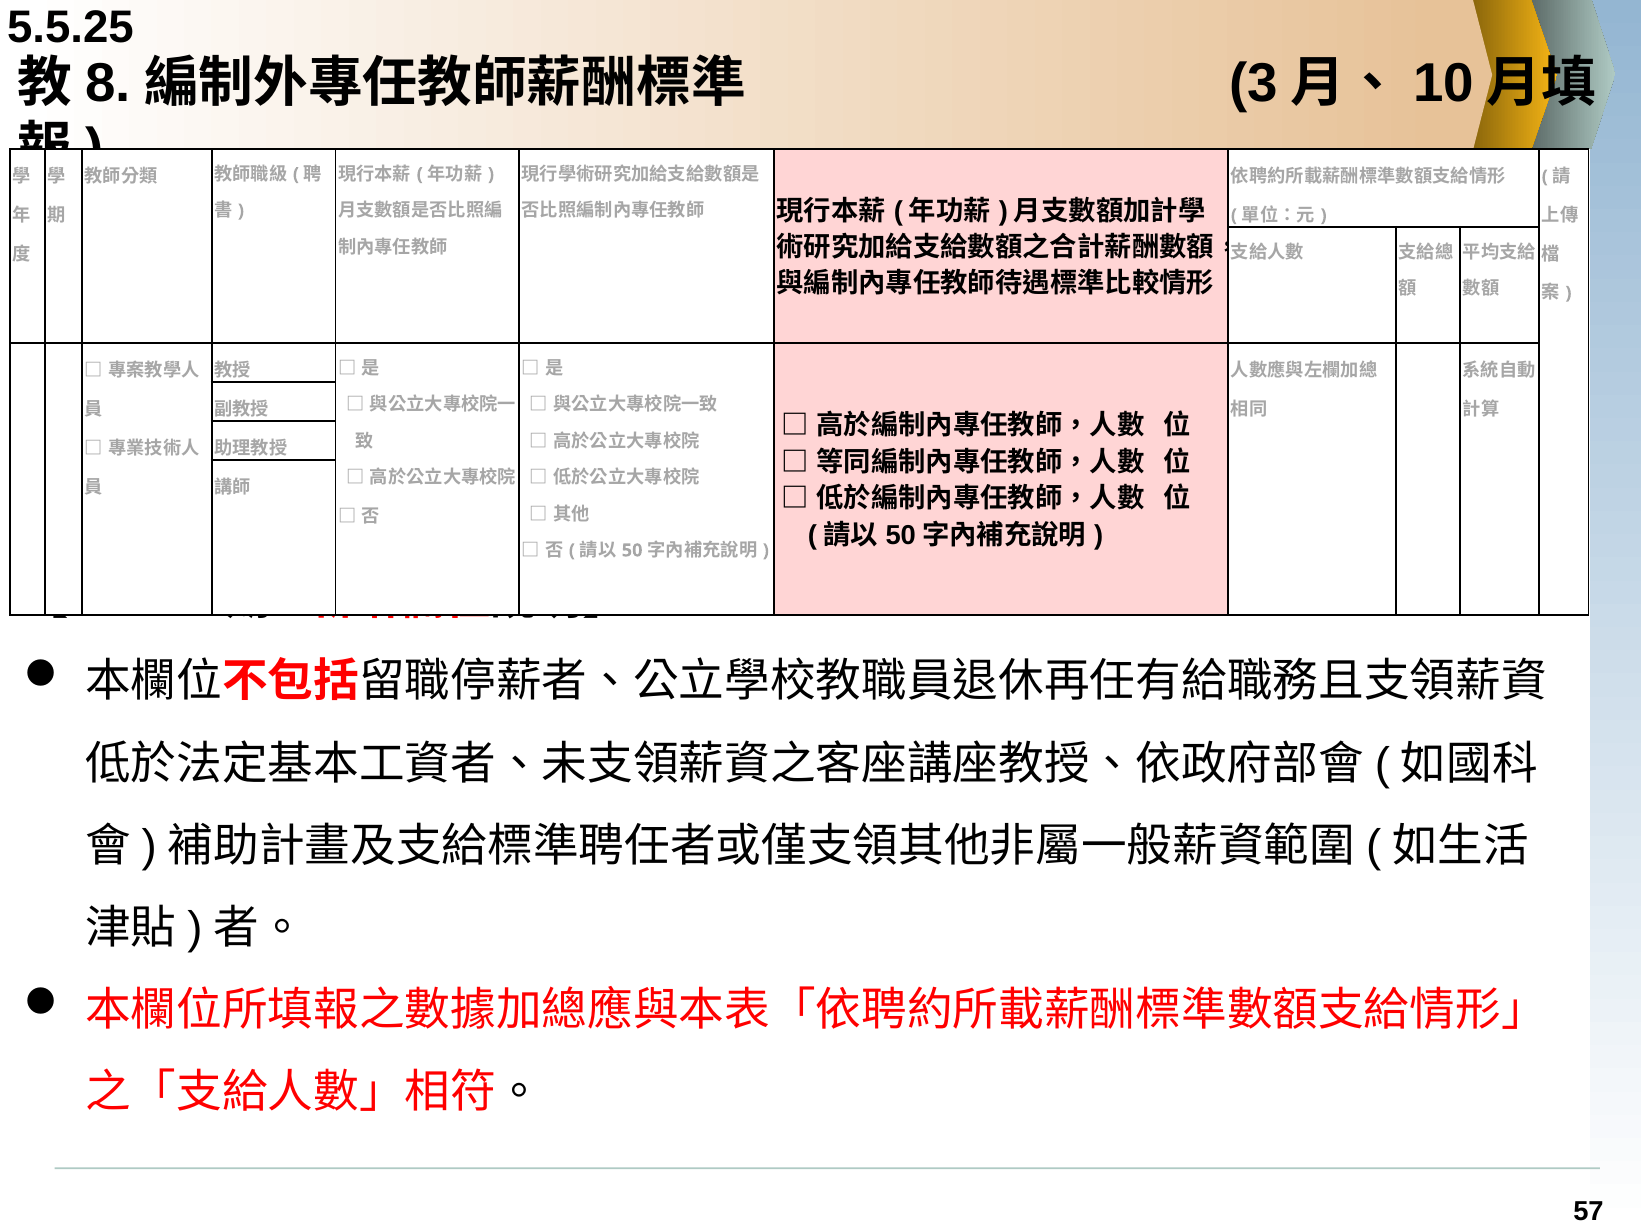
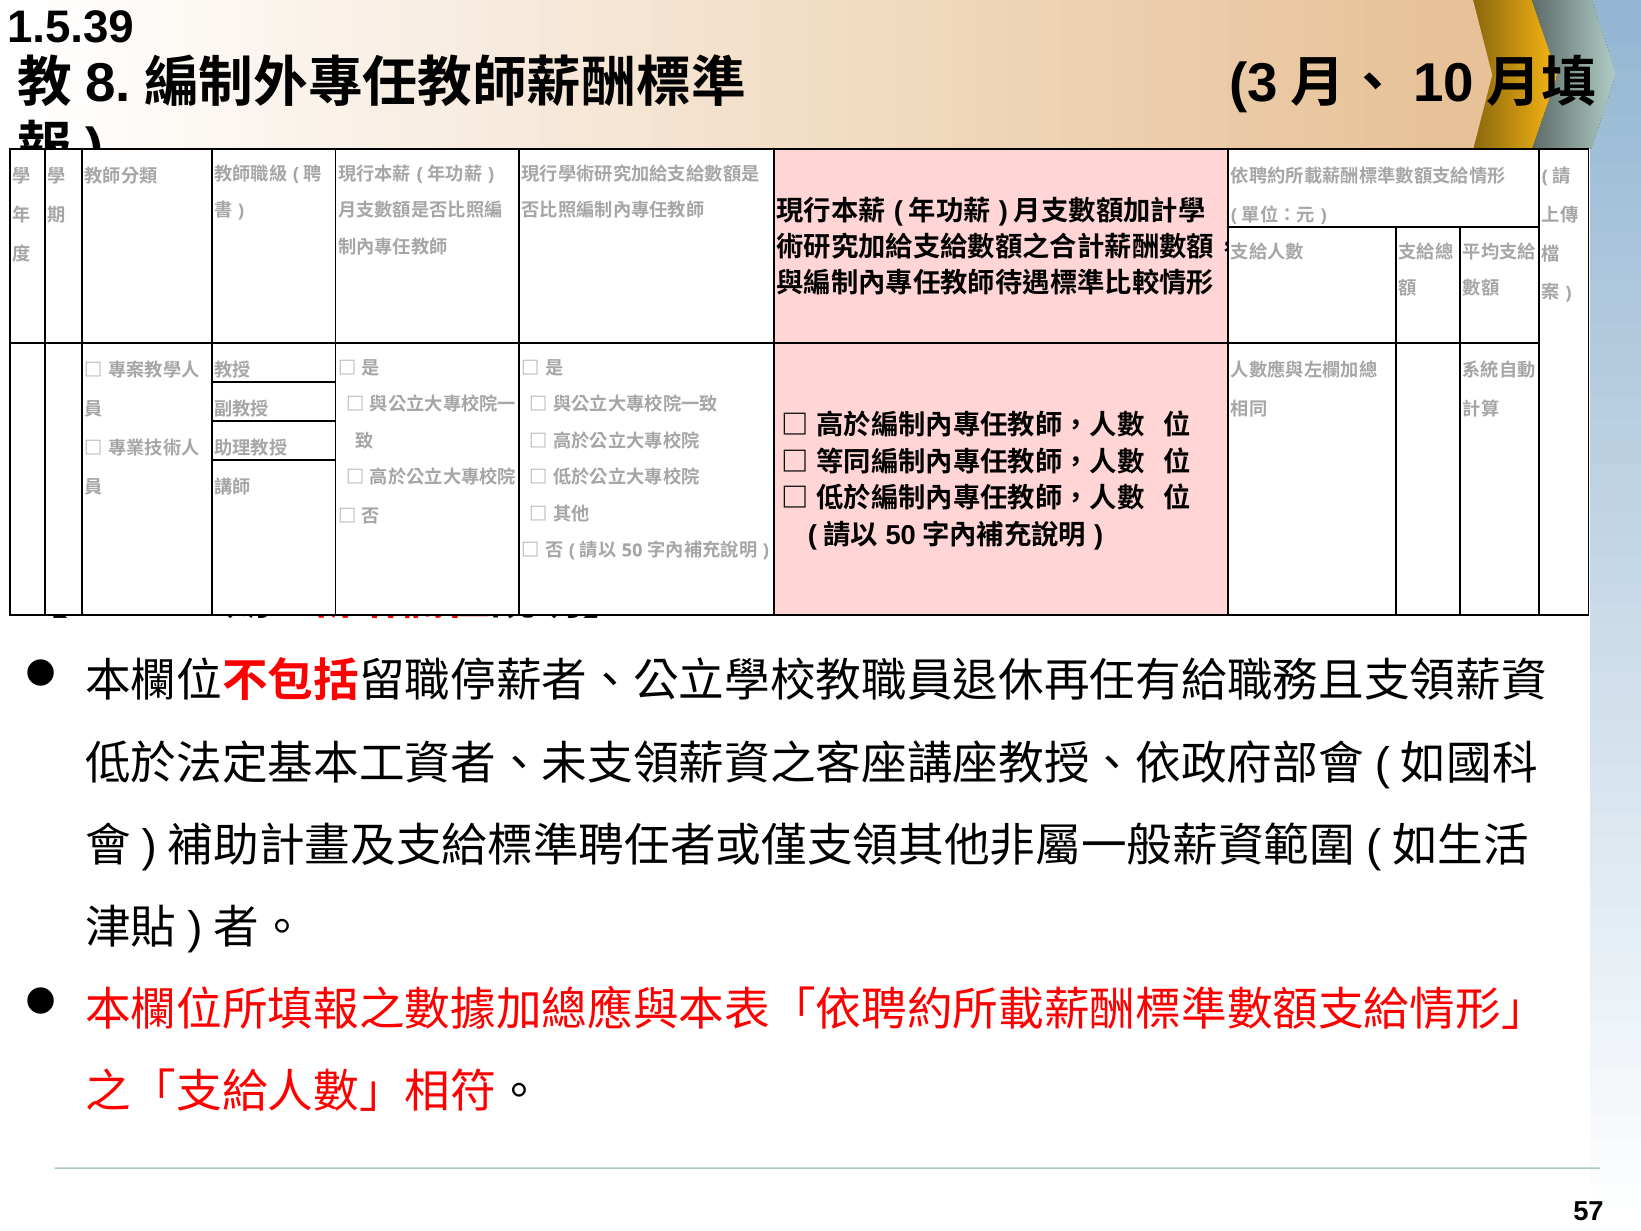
5.5.25: 5.5.25 -> 1.5.39
